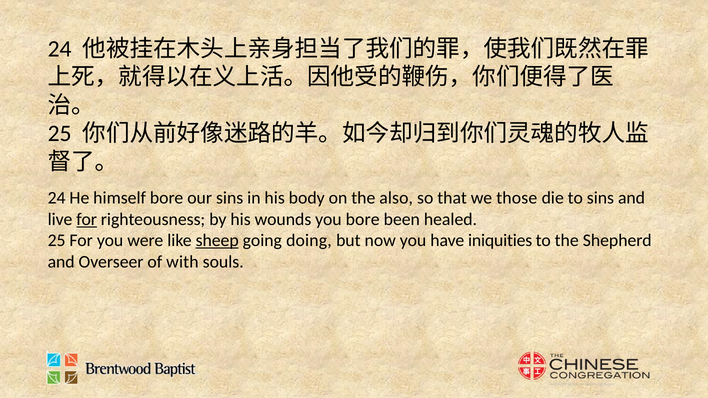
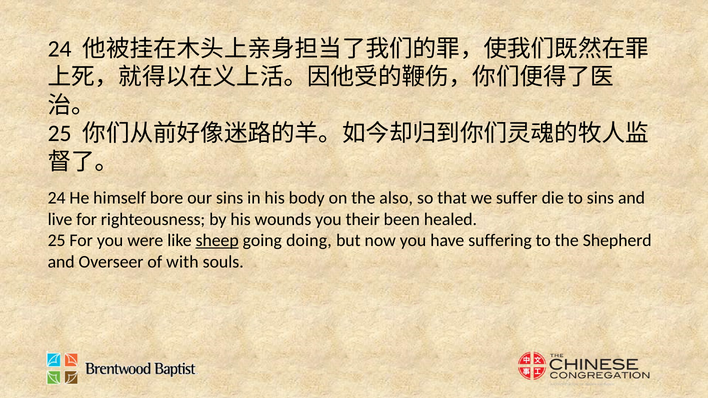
those: those -> suffer
for at (87, 220) underline: present -> none
you bore: bore -> their
iniquities: iniquities -> suffering
